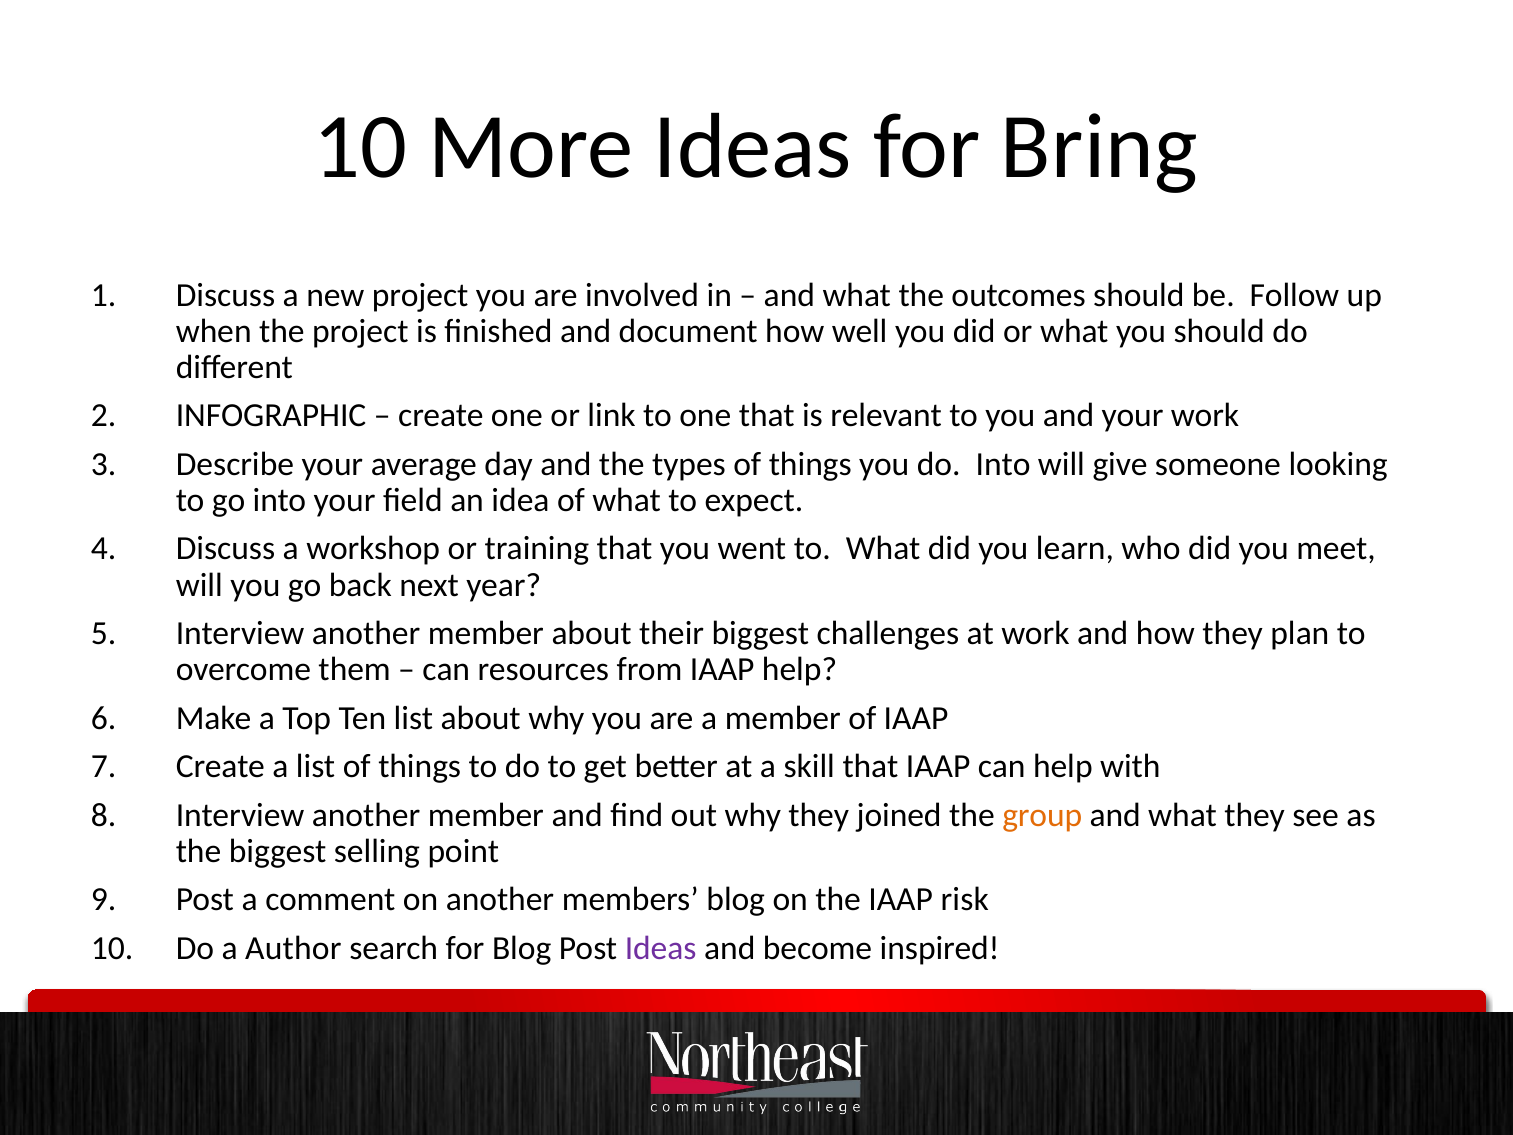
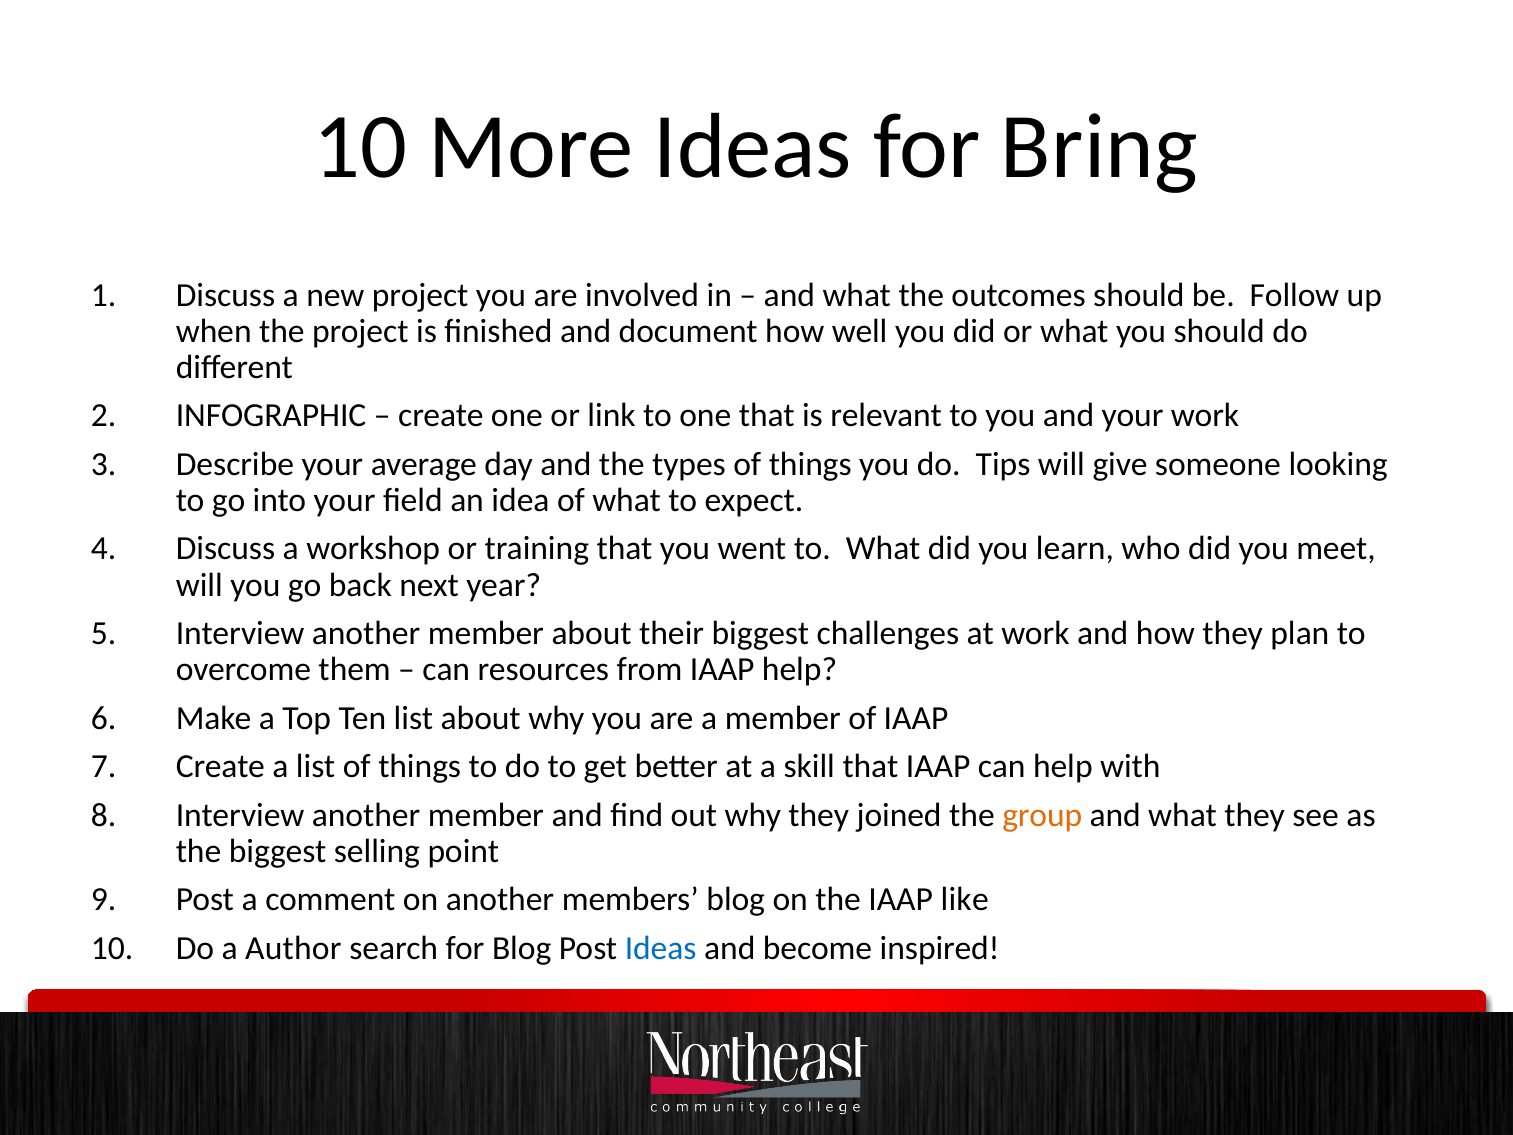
do Into: Into -> Tips
risk: risk -> like
Ideas at (661, 948) colour: purple -> blue
